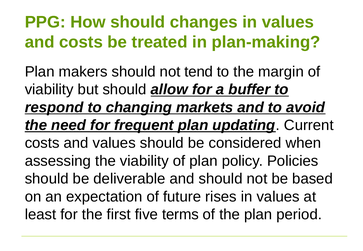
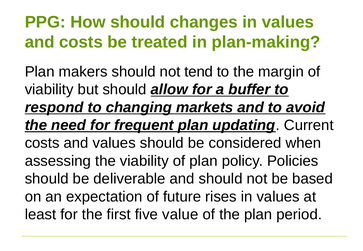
terms: terms -> value
